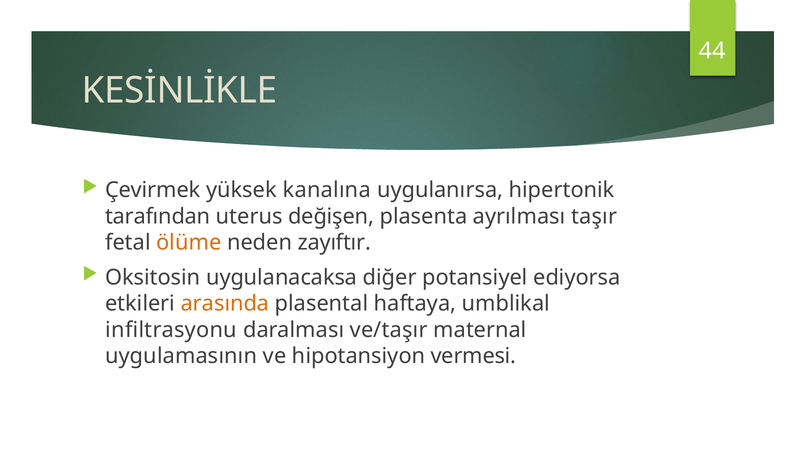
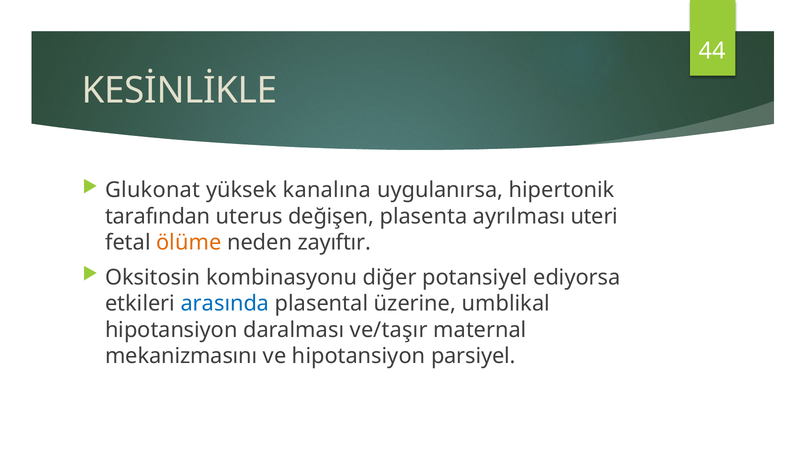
Çevirmek: Çevirmek -> Glukonat
taşır: taşır -> uteri
uygulanacaksa: uygulanacaksa -> kombinasyonu
arasında colour: orange -> blue
haftaya: haftaya -> üzerine
infiltrasyonu at (171, 329): infiltrasyonu -> hipotansiyon
uygulamasının: uygulamasının -> mekanizmasını
vermesi: vermesi -> parsiyel
